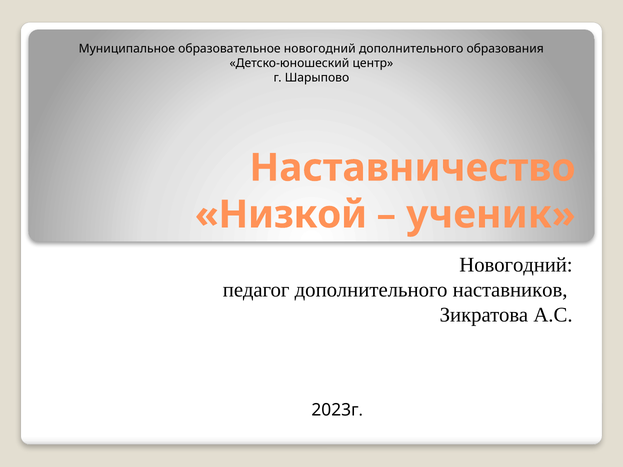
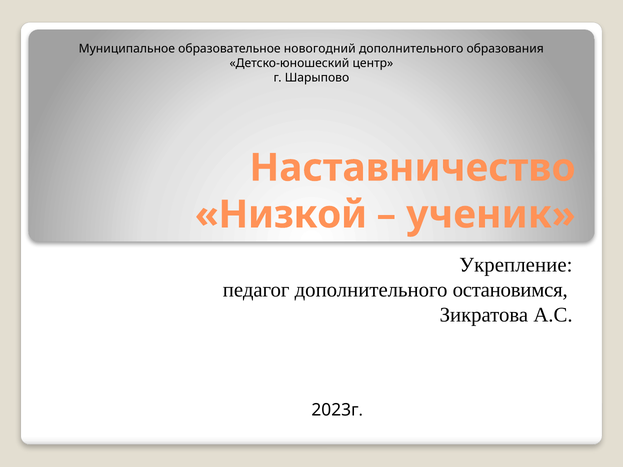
Новогодний at (516, 265): Новогодний -> Укрепление
наставников: наставников -> остановимся
